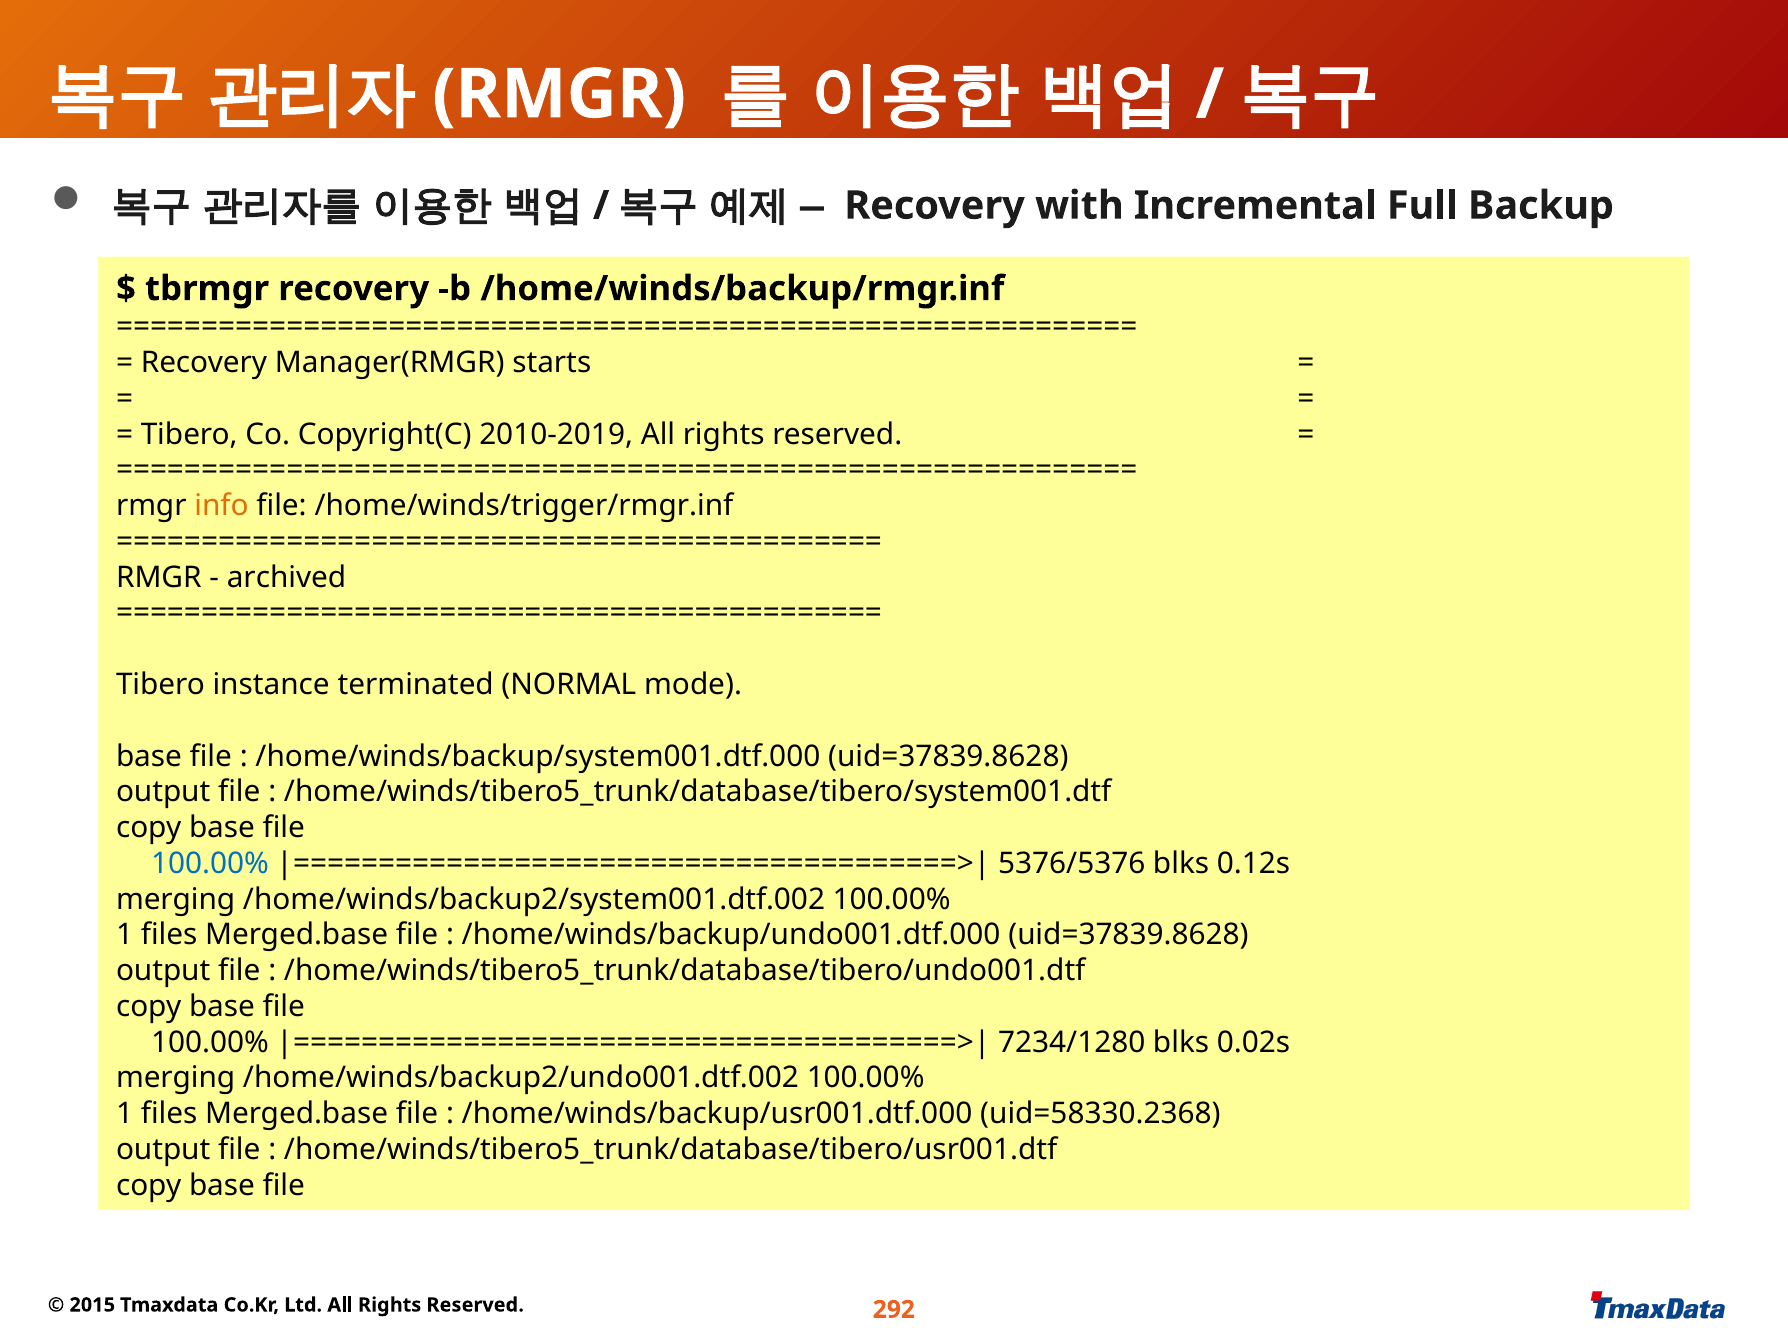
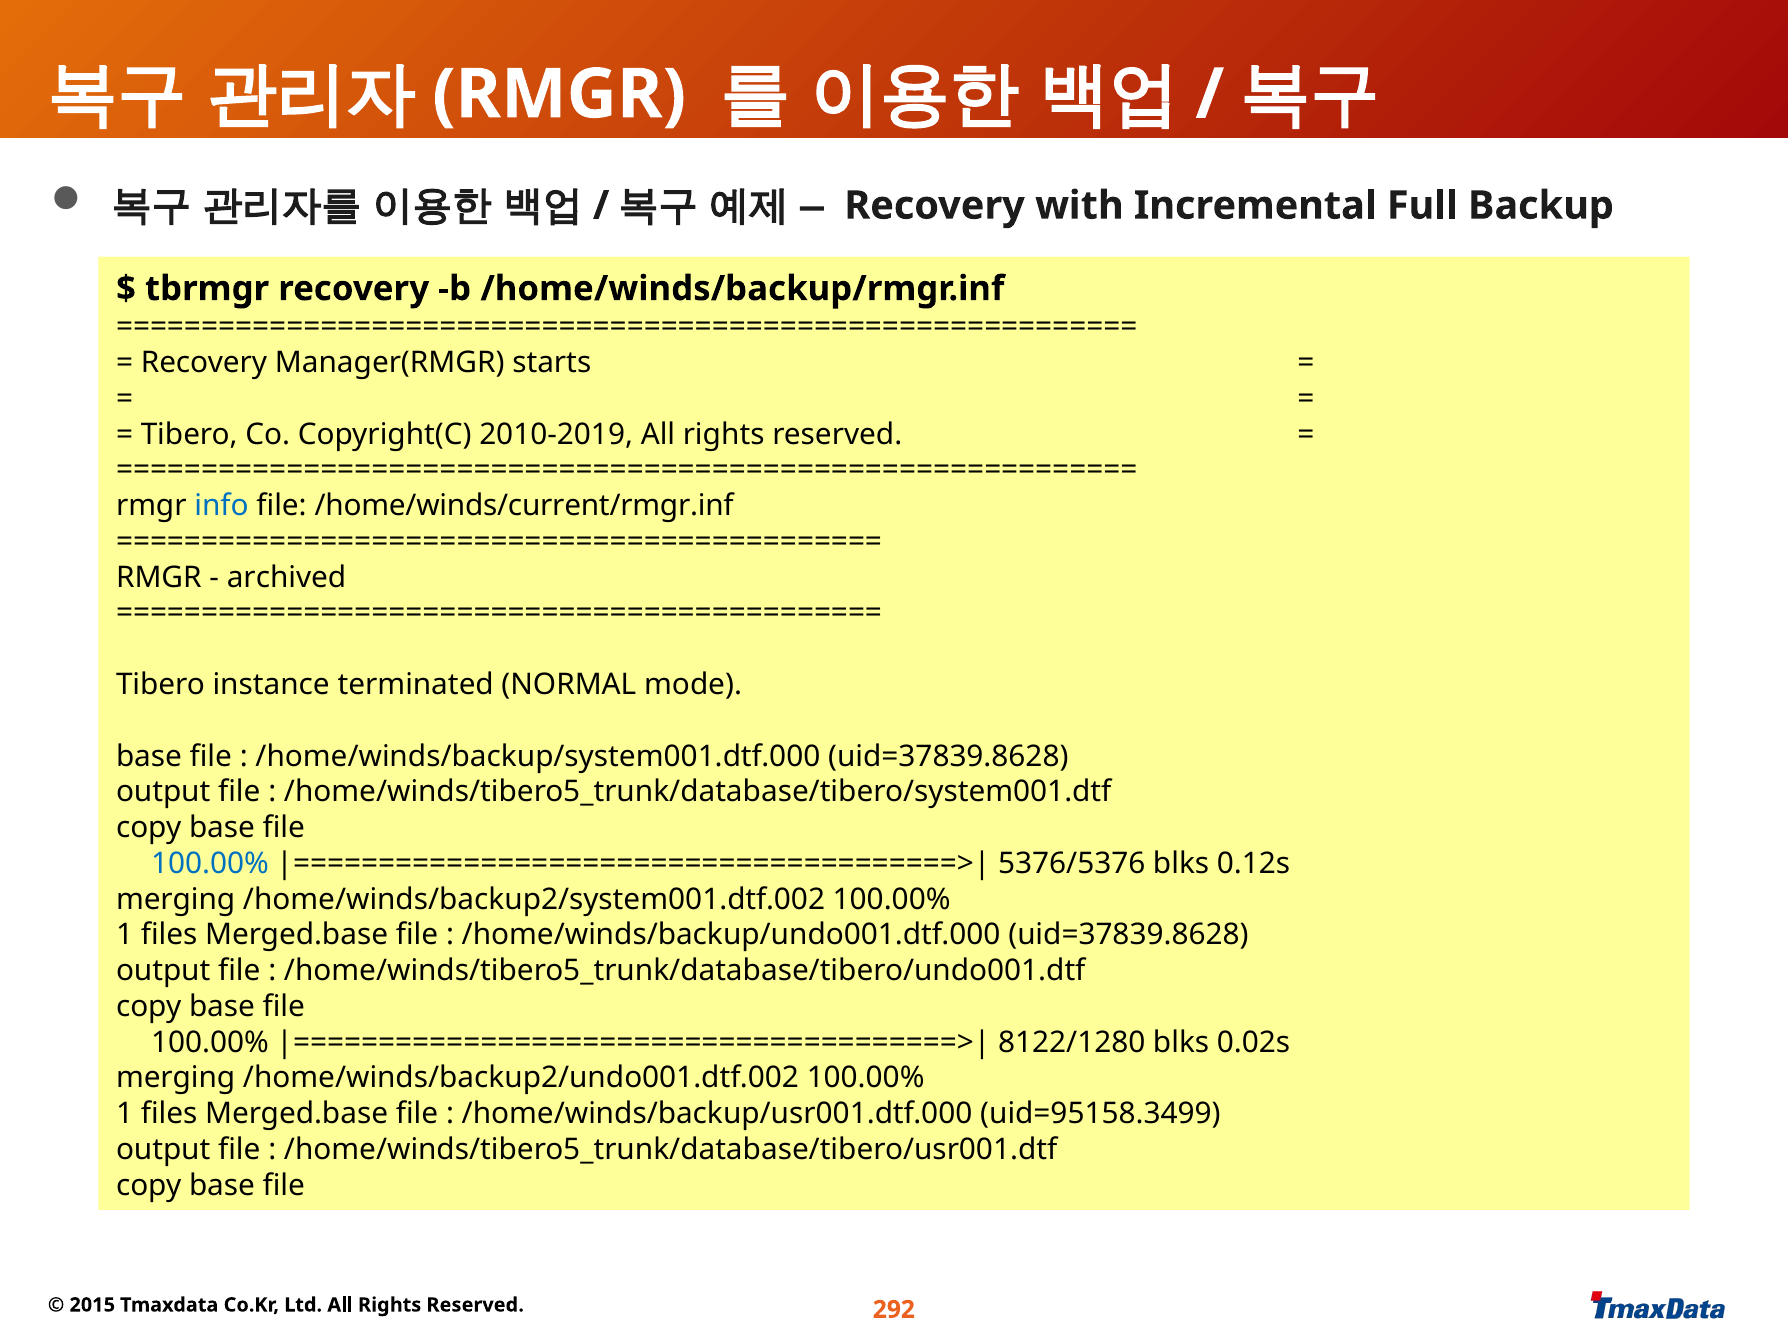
info colour: orange -> blue
/home/winds/trigger/rmgr.inf: /home/winds/trigger/rmgr.inf -> /home/winds/current/rmgr.inf
7234/1280: 7234/1280 -> 8122/1280
uid=58330.2368: uid=58330.2368 -> uid=95158.3499
